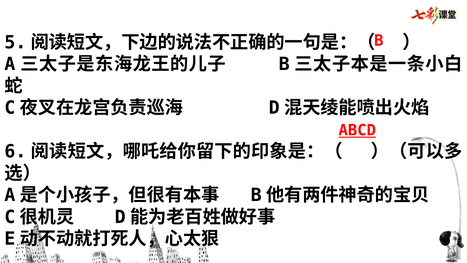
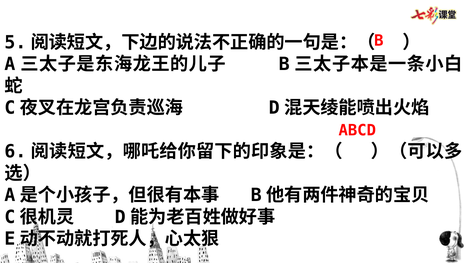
ABCD underline: present -> none
